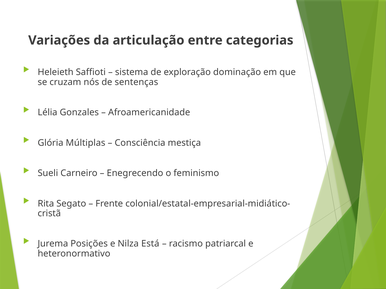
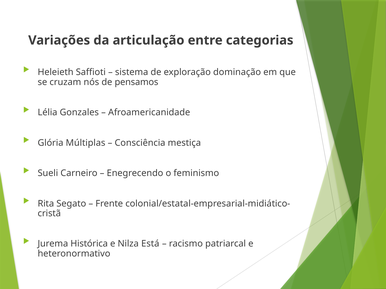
sentenças: sentenças -> pensamos
Posições: Posições -> Histórica
